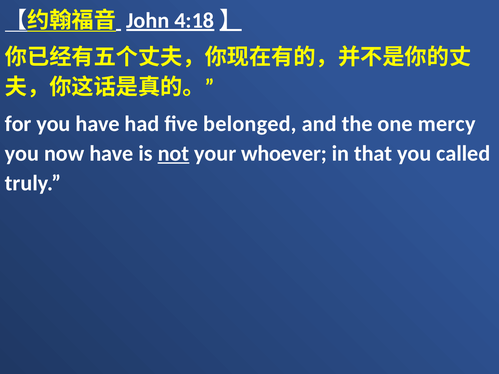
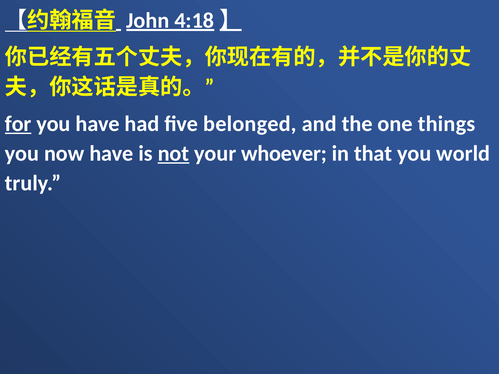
for underline: none -> present
mercy: mercy -> things
called: called -> world
